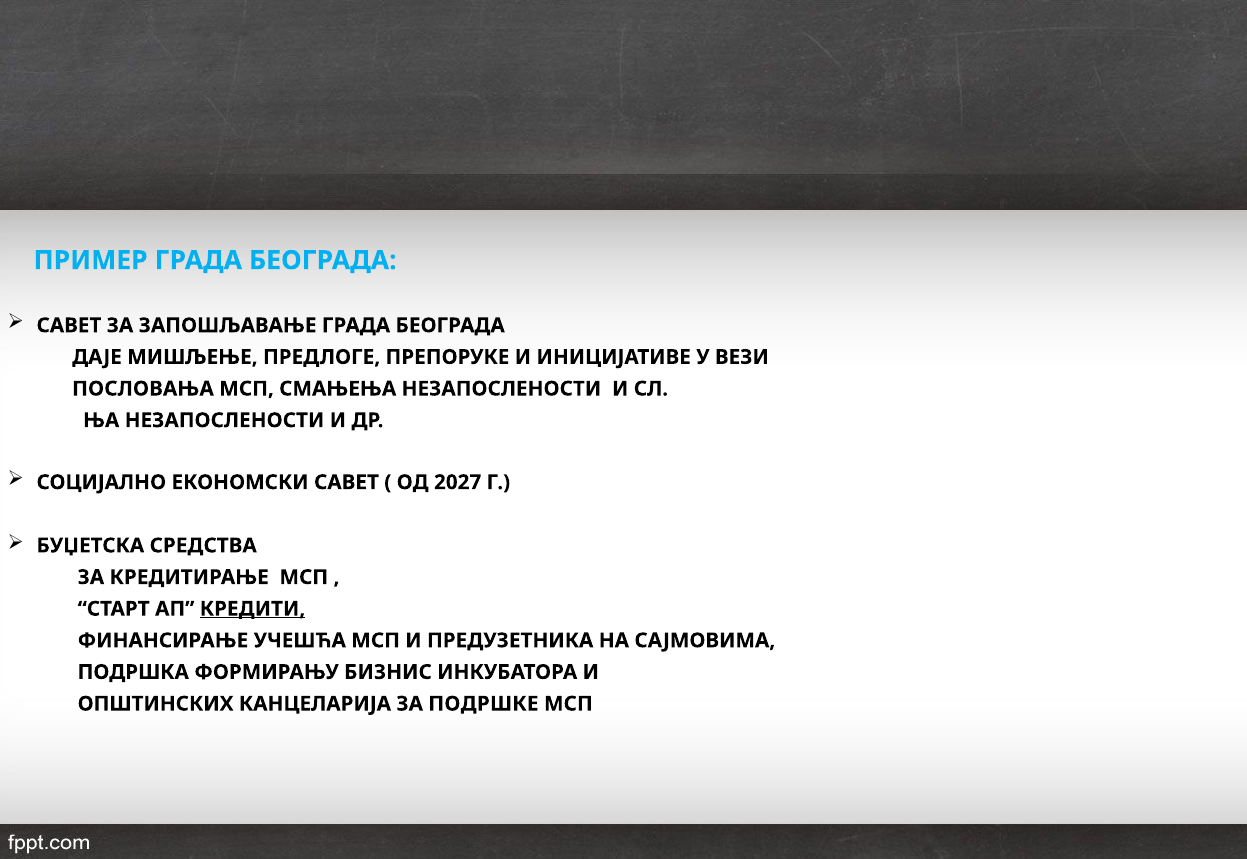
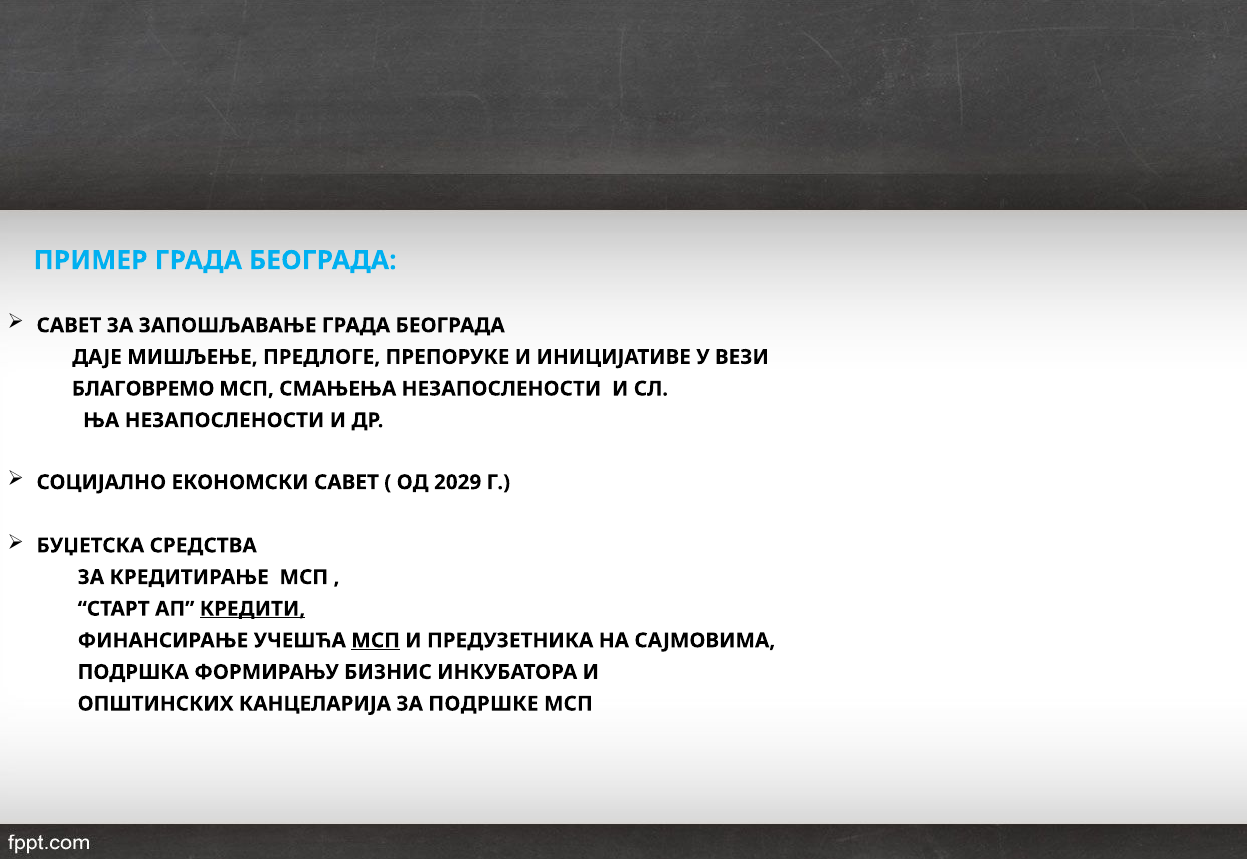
ПОСЛОВАЊА: ПОСЛОВАЊА -> БЛАГОВРЕМО
2027: 2027 -> 2029
МСП at (376, 641) underline: none -> present
